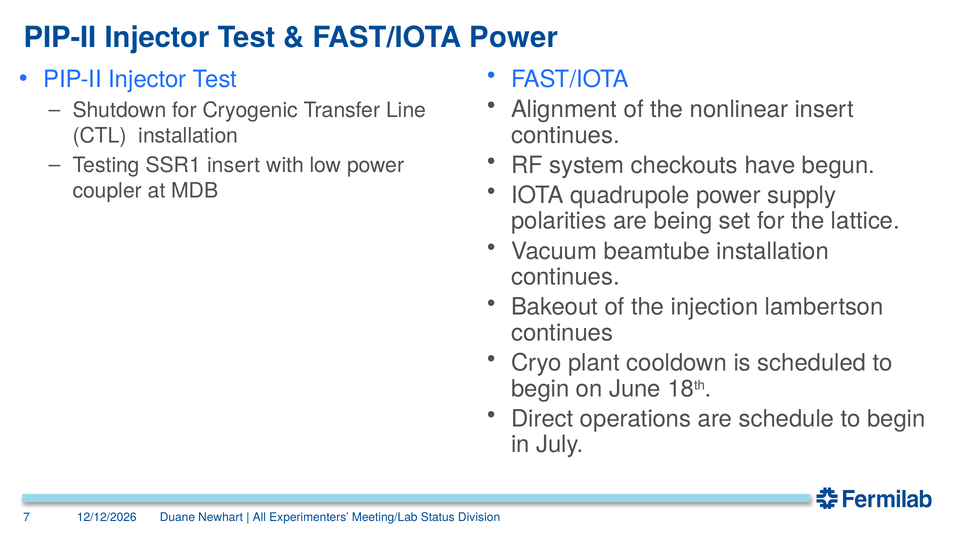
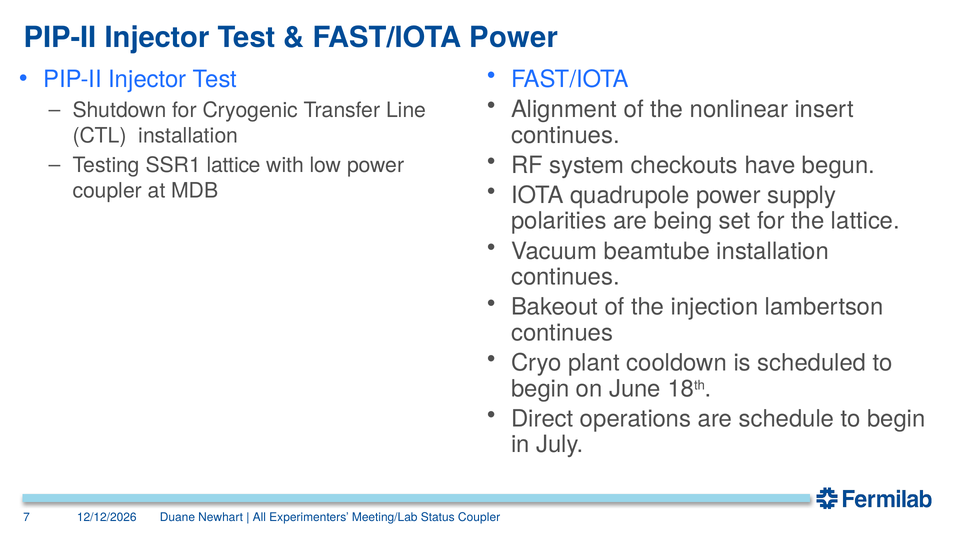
SSR1 insert: insert -> lattice
Status Division: Division -> Coupler
